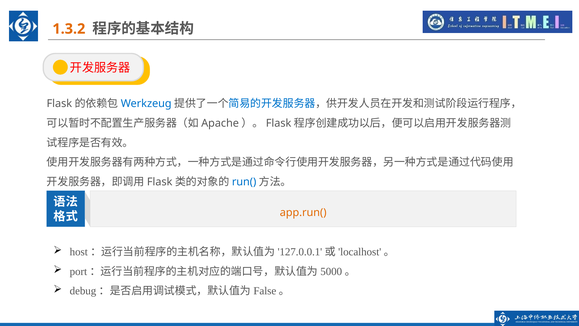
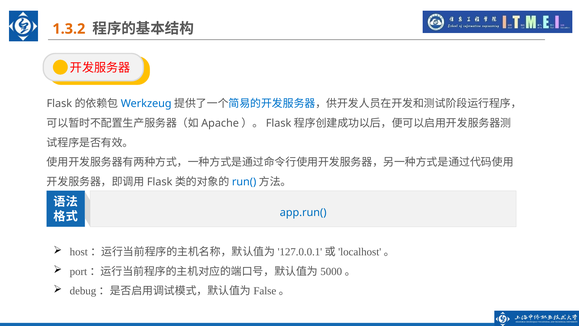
app.run( colour: orange -> blue
